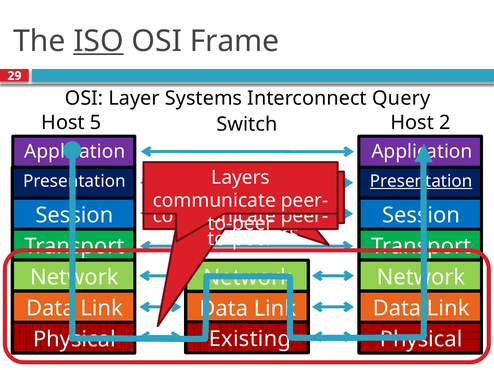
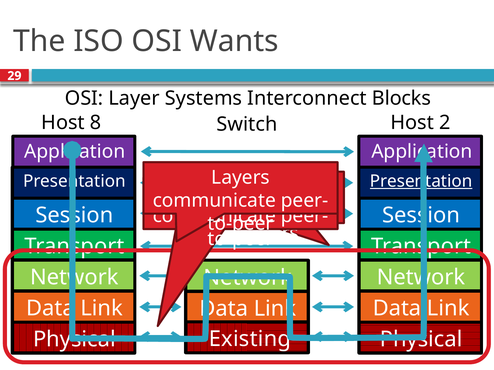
ISO underline: present -> none
Frame: Frame -> Wants
Query: Query -> Blocks
5: 5 -> 8
